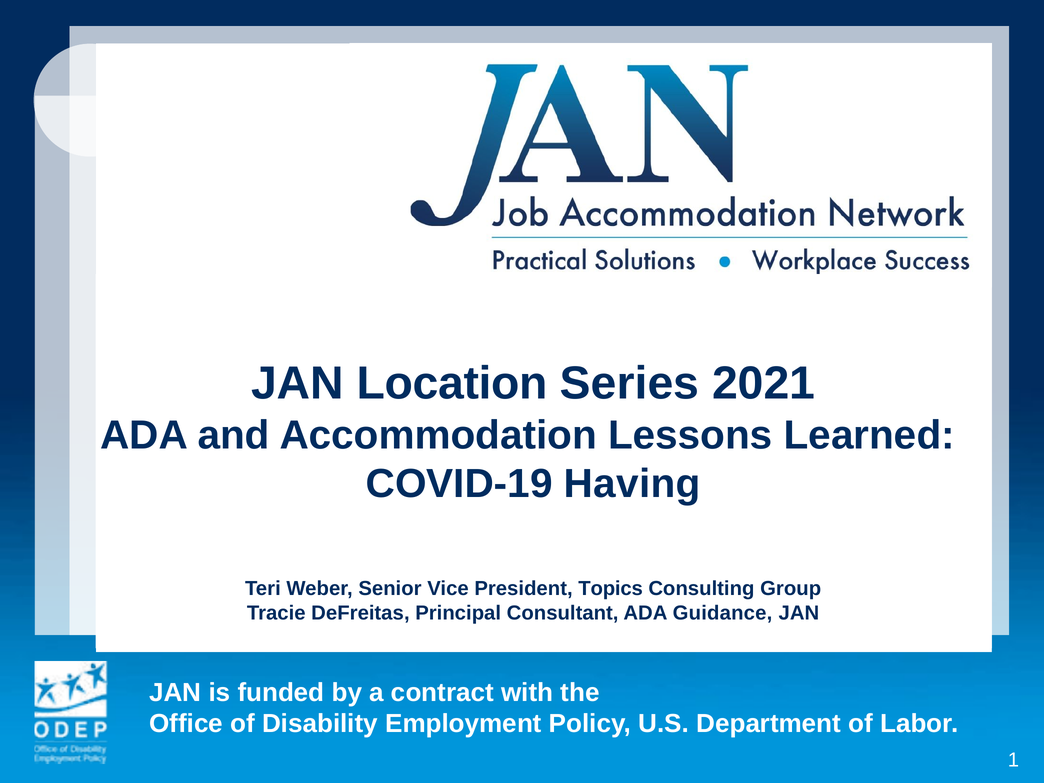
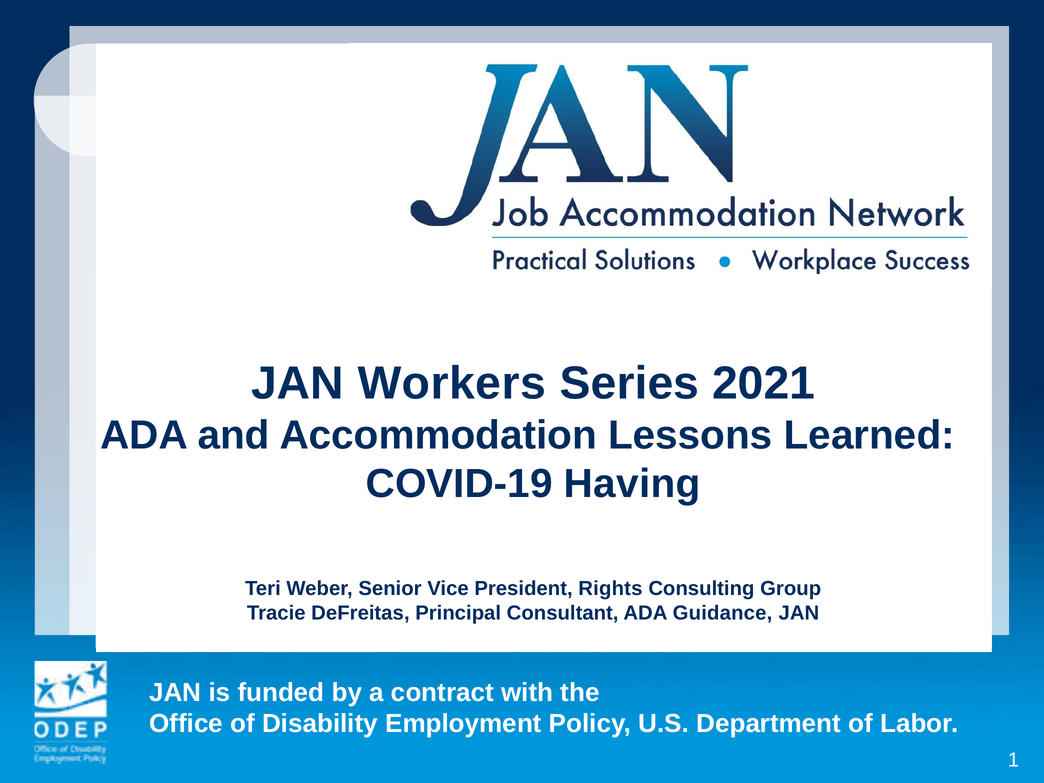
Location: Location -> Workers
Topics: Topics -> Rights
